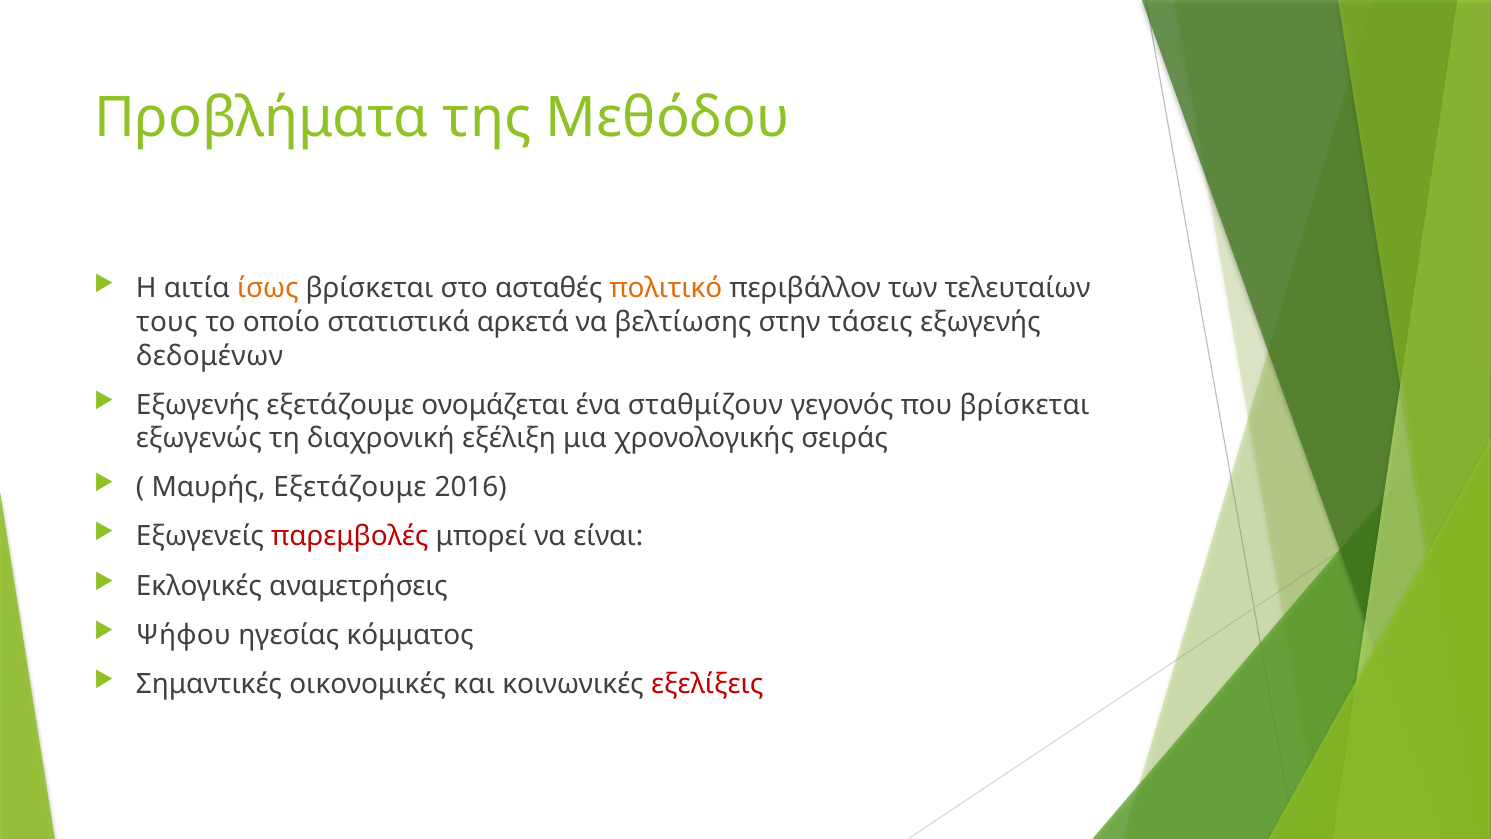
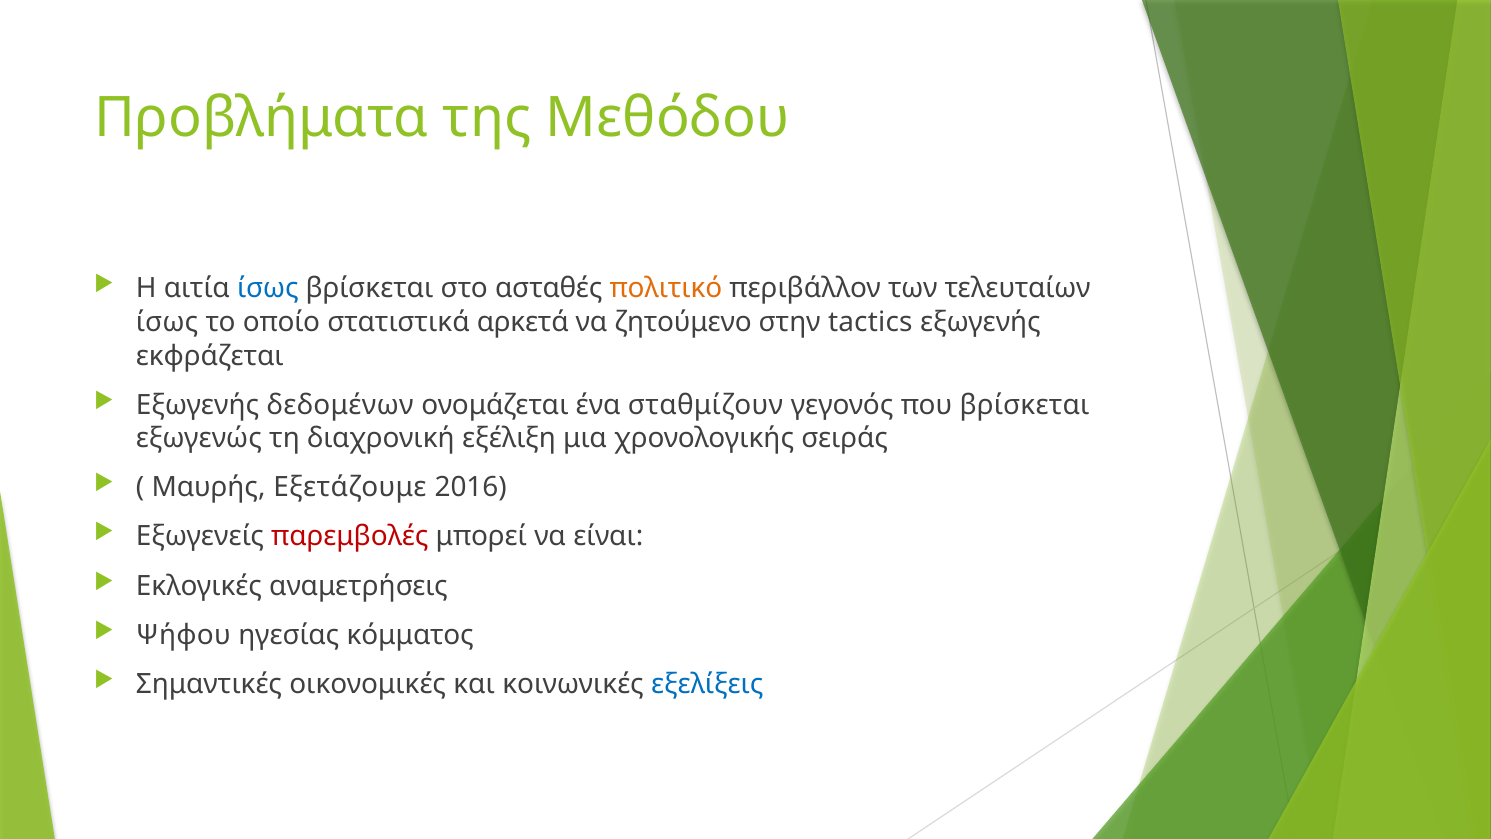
ίσως at (268, 289) colour: orange -> blue
τους at (167, 322): τους -> ίσως
βελτίωσης: βελτίωσης -> ζητούμενο
τάσεις: τάσεις -> tactics
δεδομένων: δεδομένων -> εκφράζεται
Εξωγενής εξετάζουμε: εξετάζουμε -> δεδομένων
εξελίξεις colour: red -> blue
